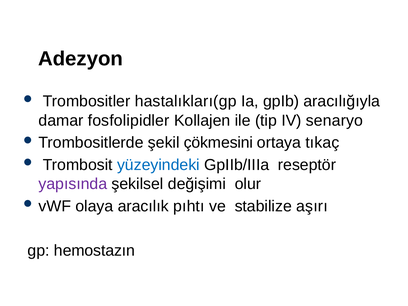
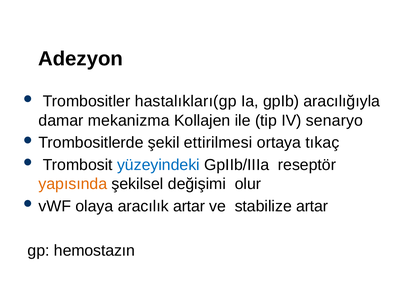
fosfolipidler: fosfolipidler -> mekanizma
çökmesini: çökmesini -> ettirilmesi
yapısında colour: purple -> orange
aracılık pıhtı: pıhtı -> artar
stabilize aşırı: aşırı -> artar
